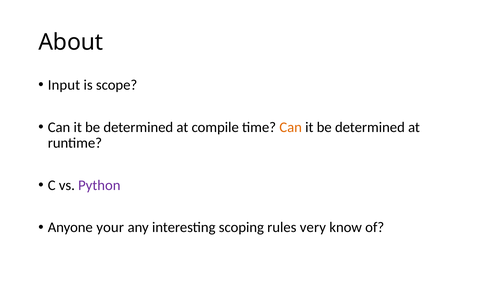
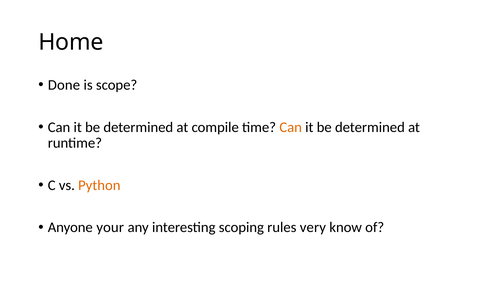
About: About -> Home
Input: Input -> Done
Python colour: purple -> orange
